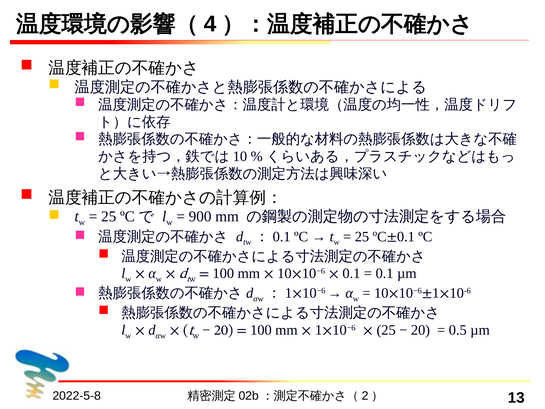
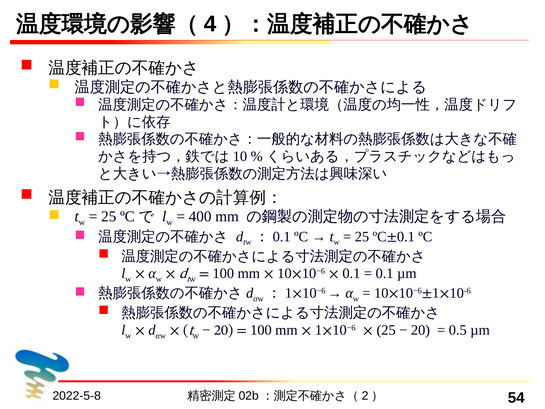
900: 900 -> 400
13: 13 -> 54
